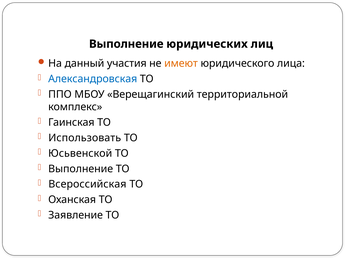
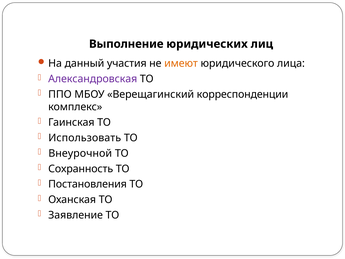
Александровская colour: blue -> purple
территориальной: территориальной -> корреспонденции
Юсьвенской: Юсьвенской -> Внеурочной
Выполнение at (81, 169): Выполнение -> Сохранность
Всероссийская: Всероссийская -> Постановления
